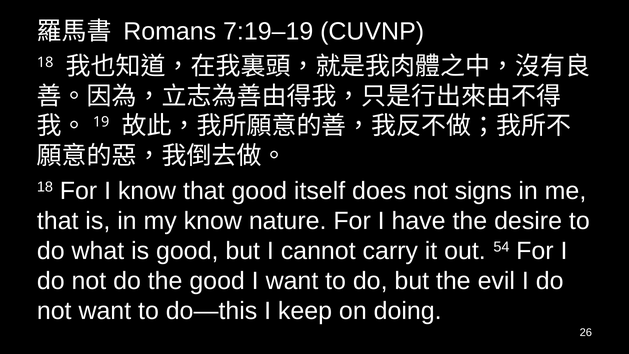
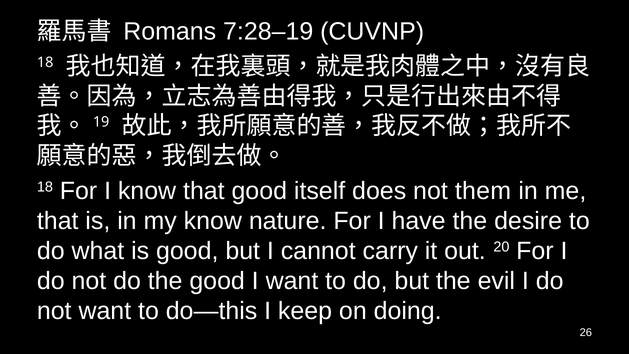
7:19–19: 7:19–19 -> 7:28–19
signs: signs -> them
54: 54 -> 20
